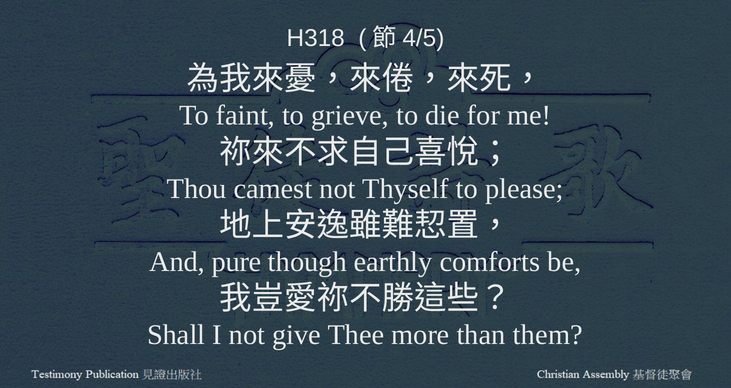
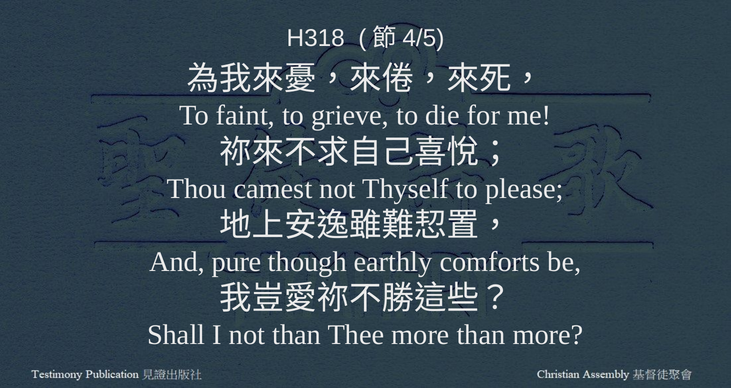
not give: give -> than
than them: them -> more
